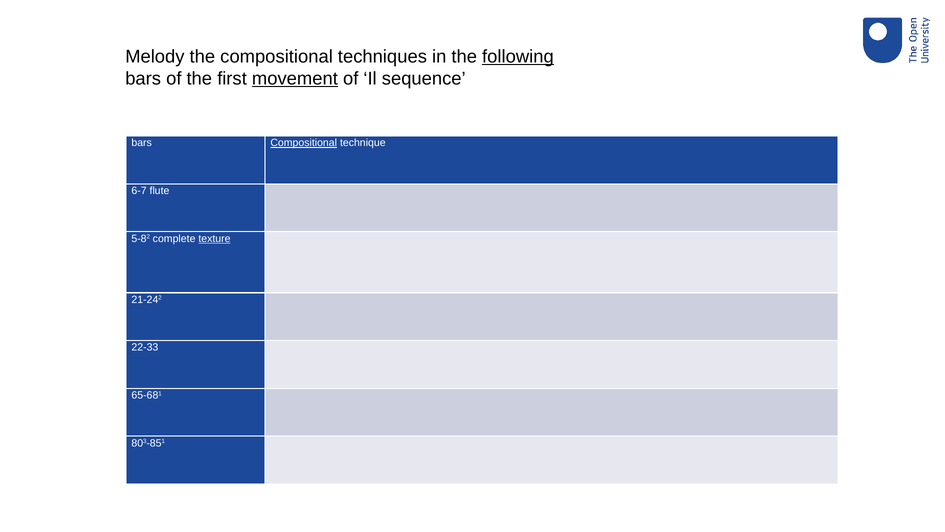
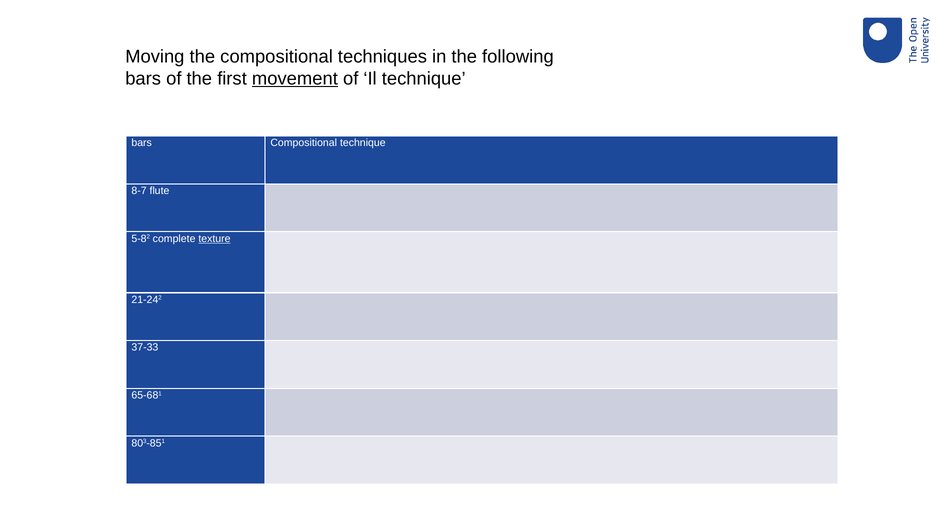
Melody: Melody -> Moving
following underline: present -> none
Il sequence: sequence -> technique
Compositional at (304, 143) underline: present -> none
6-7: 6-7 -> 8-7
22-33: 22-33 -> 37-33
